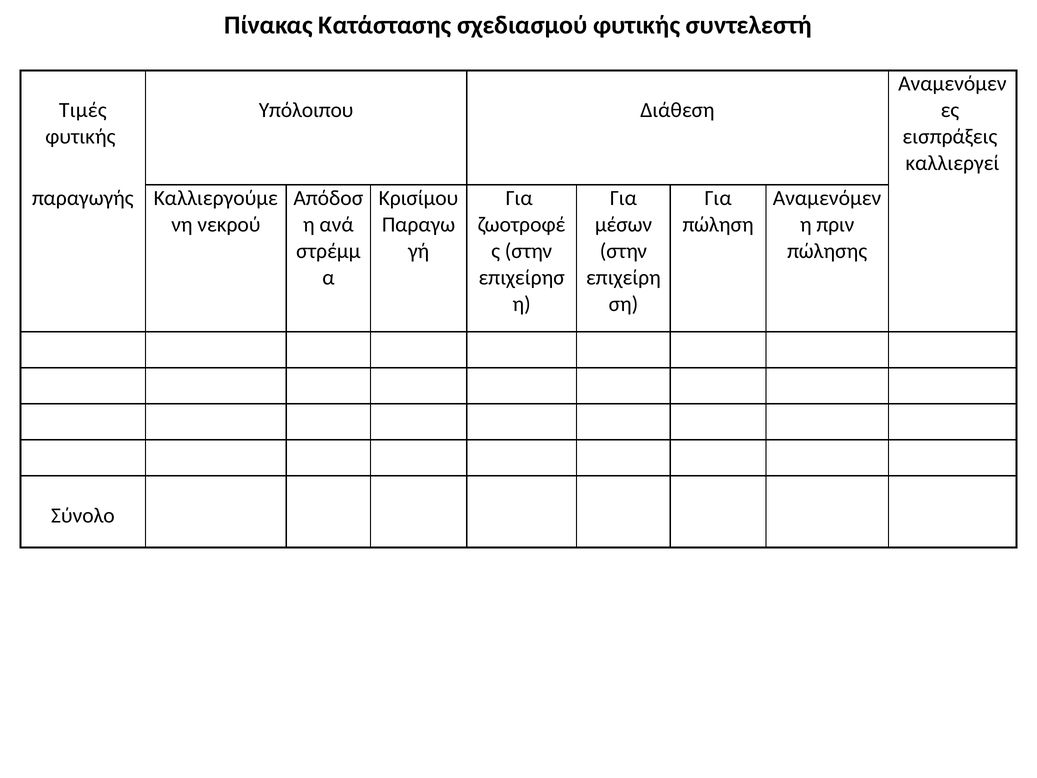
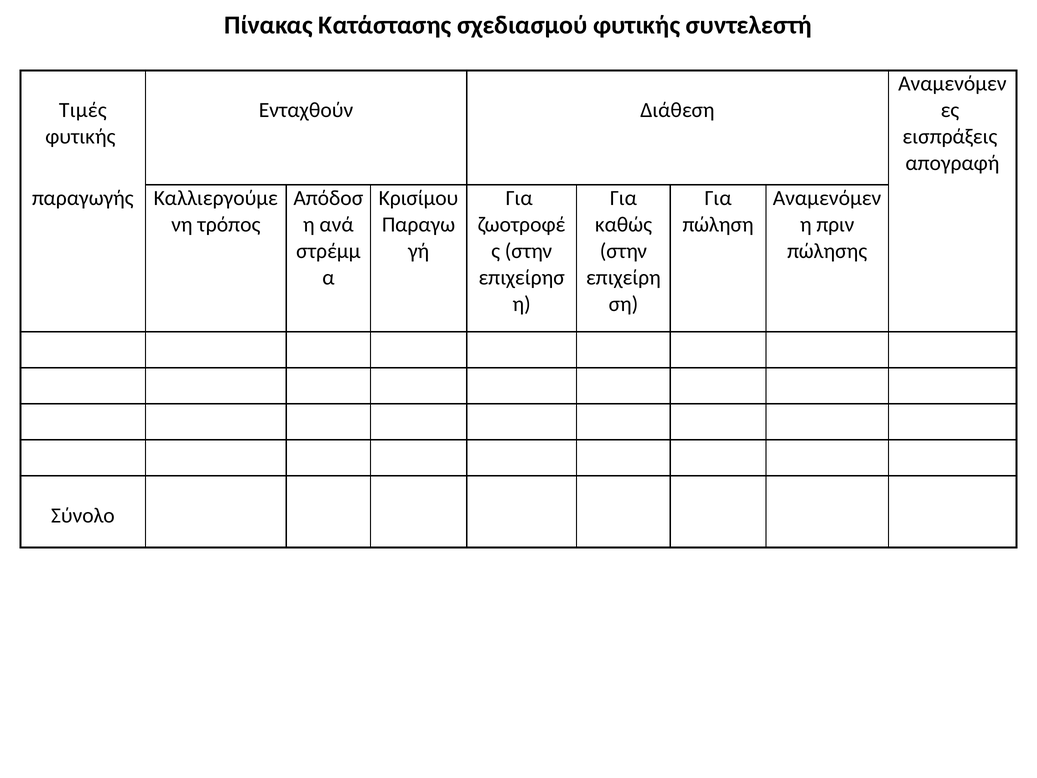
Υπόλοιπου: Υπόλοιπου -> Ενταχθούν
καλλιεργεί: καλλιεργεί -> απογραφή
νεκρού: νεκρού -> τρόπος
μέσων: μέσων -> καθώς
